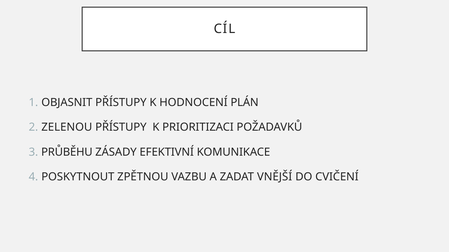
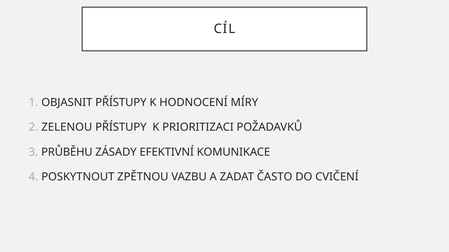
PLÁN: PLÁN -> MÍRY
VNĚJŠÍ: VNĚJŠÍ -> ČASTO
